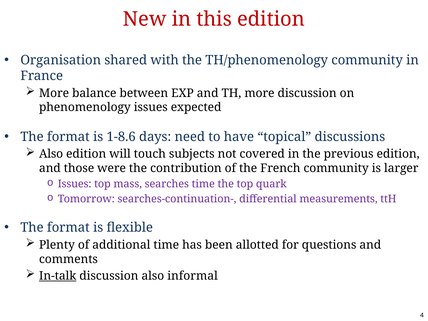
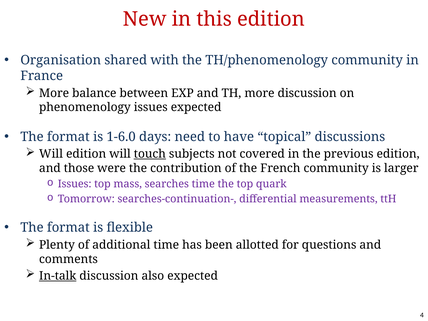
1-8.6: 1-8.6 -> 1-6.0
Also at (51, 154): Also -> Will
touch underline: none -> present
also informal: informal -> expected
